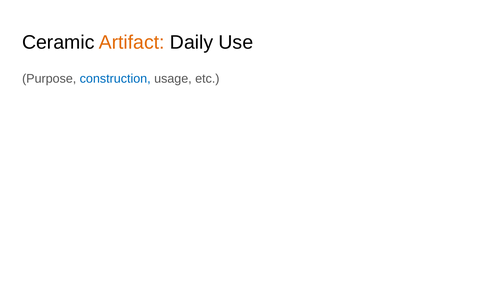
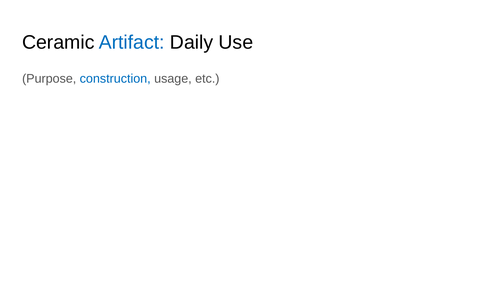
Artifact colour: orange -> blue
